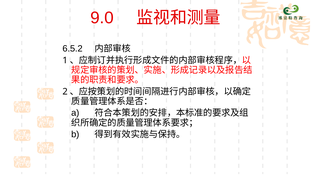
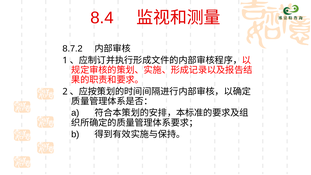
9.0: 9.0 -> 8.4
6.5.2: 6.5.2 -> 8.7.2
